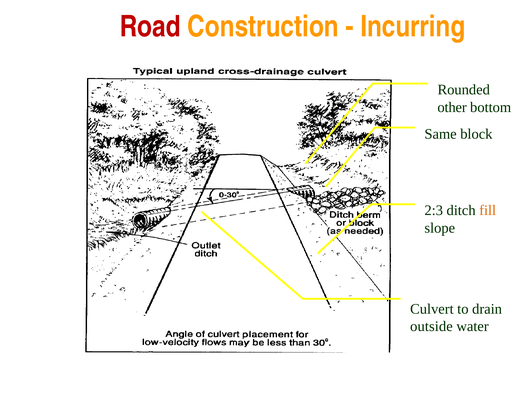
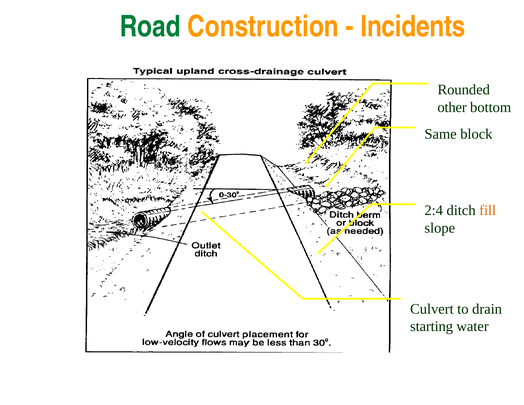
Road colour: red -> green
Incurring: Incurring -> Incidents
2:3: 2:3 -> 2:4
outside: outside -> starting
